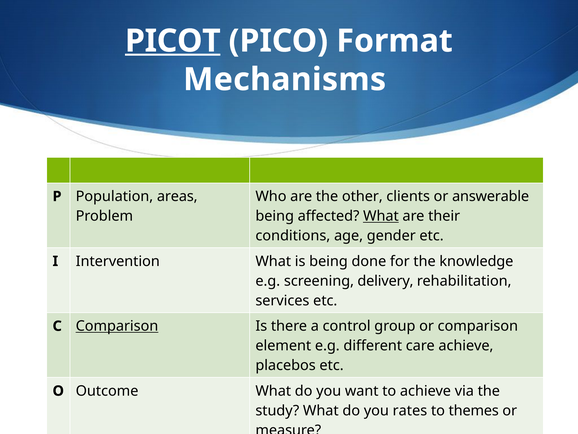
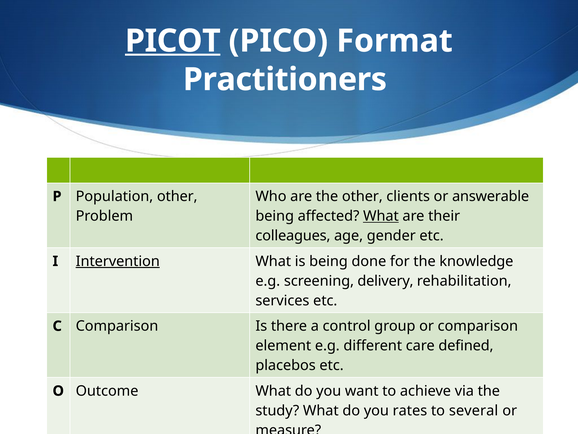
Mechanisms: Mechanisms -> Practitioners
Population areas: areas -> other
conditions: conditions -> colleagues
Intervention underline: none -> present
Comparison at (117, 326) underline: present -> none
care achieve: achieve -> defined
themes: themes -> several
